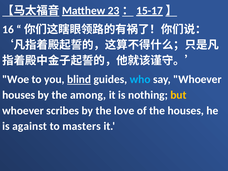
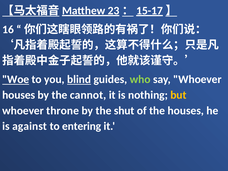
Woe underline: none -> present
who colour: light blue -> light green
among: among -> cannot
scribes: scribes -> throne
love: love -> shut
masters: masters -> entering
